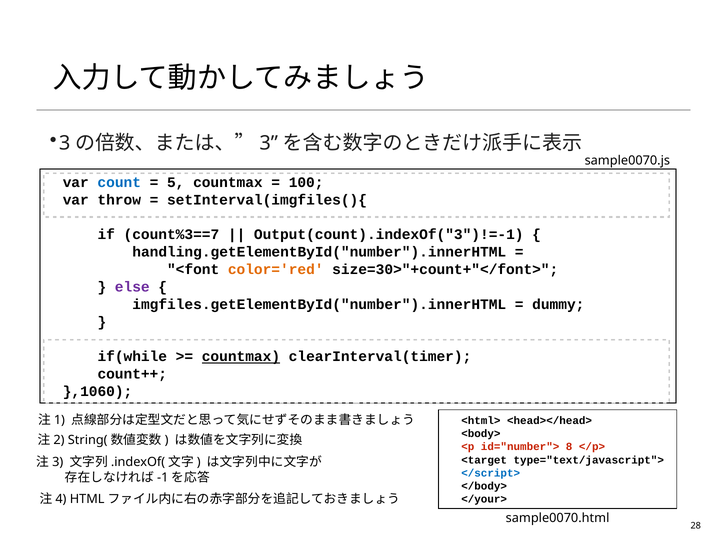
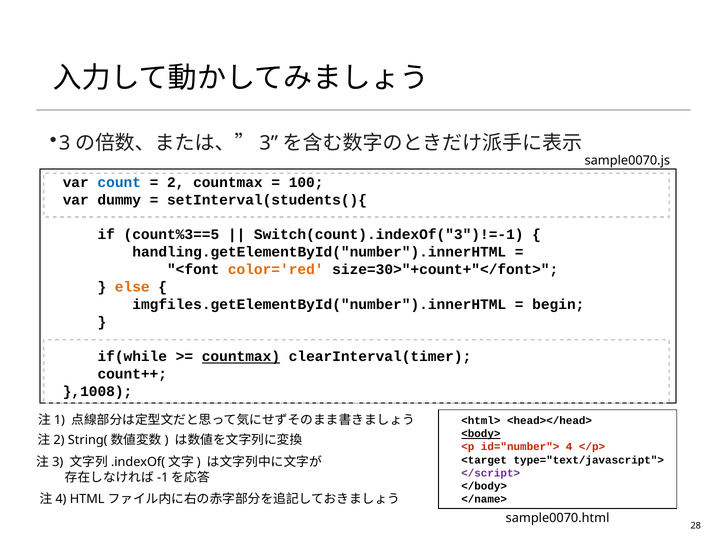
5: 5 -> 2
throw: throw -> dummy
setInterval(imgfiles(){: setInterval(imgfiles(){ -> setInterval(students(){
count%3==7: count%3==7 -> count%3==5
Output(count).indexOf("3")!=-1: Output(count).indexOf("3")!=-1 -> Switch(count).indexOf("3")!=-1
else colour: purple -> orange
dummy: dummy -> begin
},1060: },1060 -> },1008
<body> underline: none -> present
8: 8 -> 4
</script> colour: blue -> purple
</your>: </your> -> </name>
